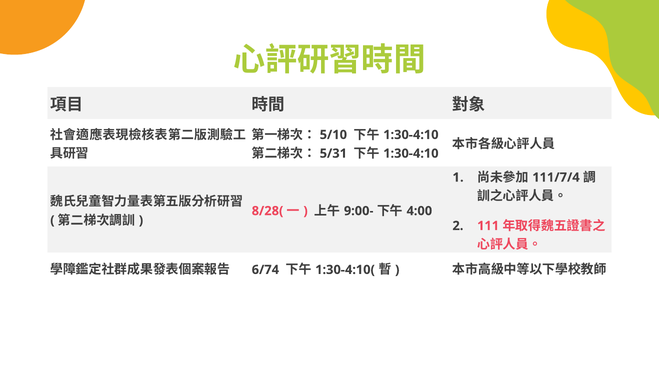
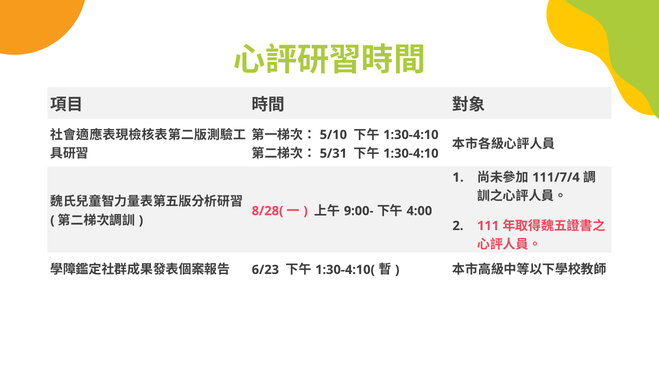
6/74: 6/74 -> 6/23
